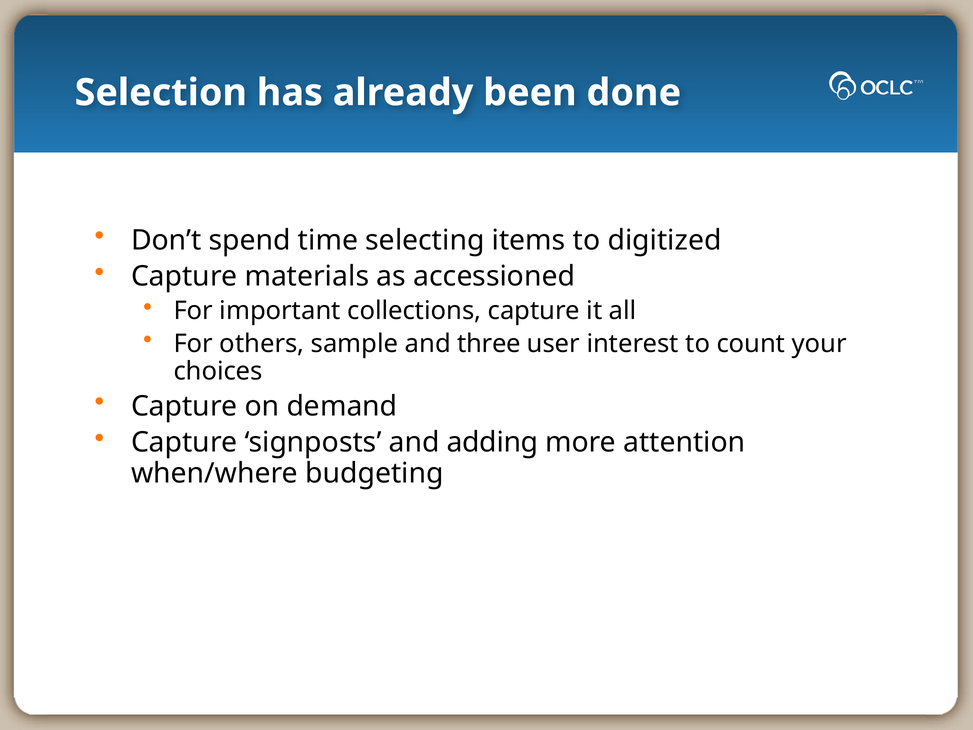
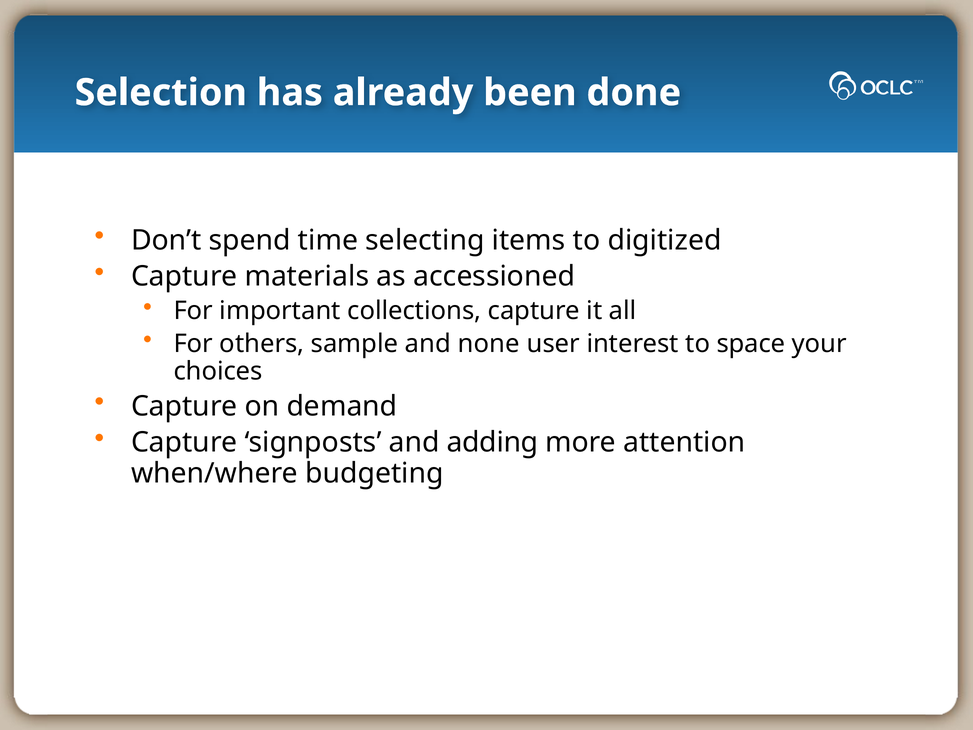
three: three -> none
count: count -> space
